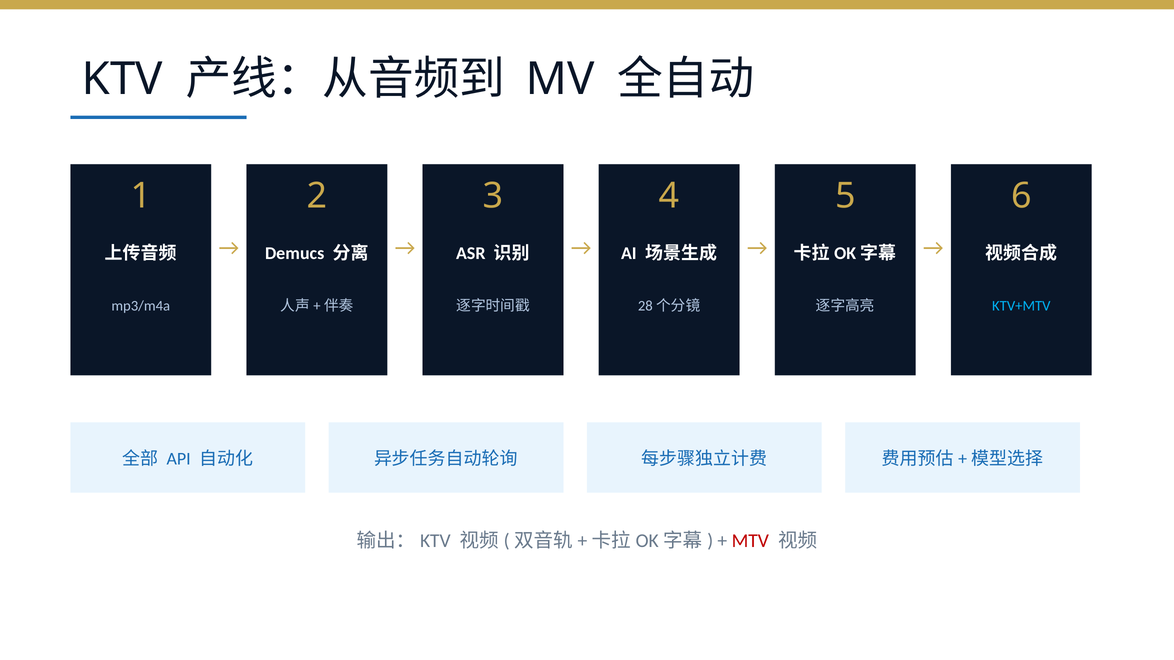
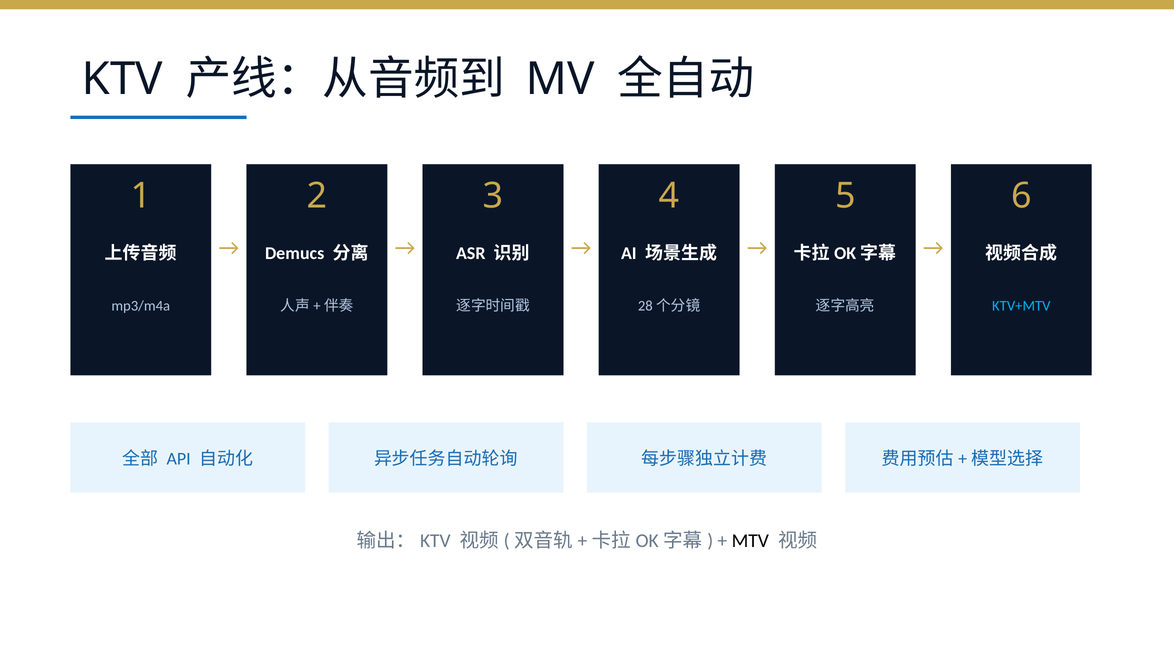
MTV colour: red -> black
